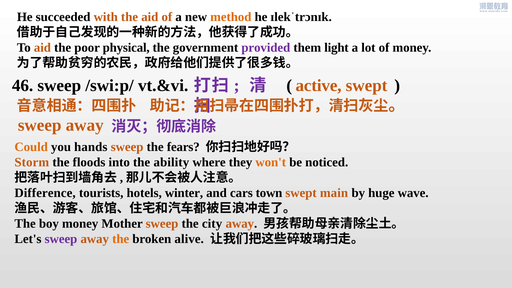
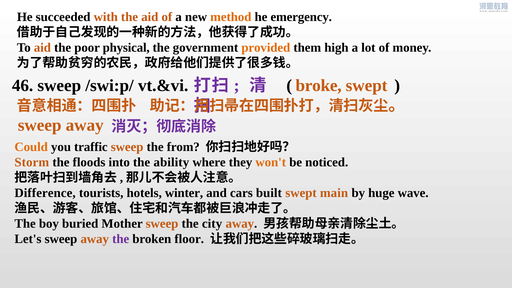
ɪlekˈtrɔnɪk: ɪlekˈtrɔnɪk -> emergency
provided colour: purple -> orange
light: light -> high
active: active -> broke
hands: hands -> traffic
fears: fears -> from
town: town -> built
boy money: money -> buried
sweep at (61, 239) colour: purple -> black
the at (121, 239) colour: orange -> purple
alive: alive -> floor
